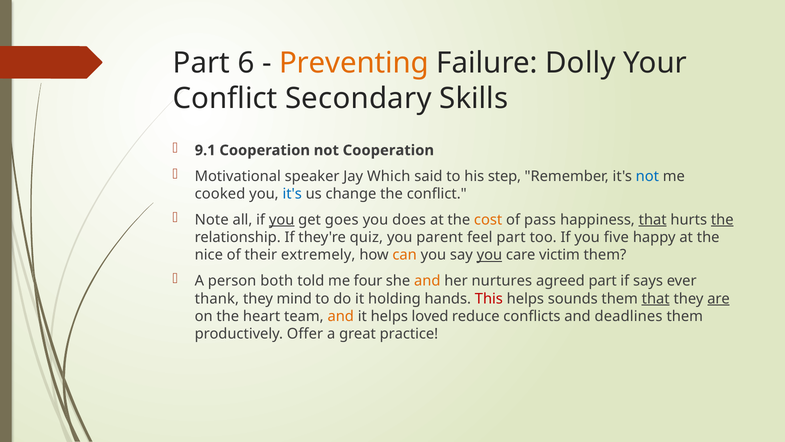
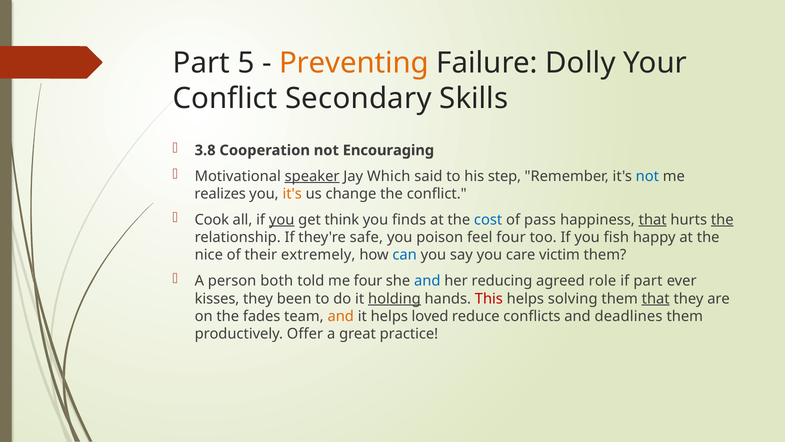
6: 6 -> 5
9.1: 9.1 -> 3.8
not Cooperation: Cooperation -> Encouraging
speaker underline: none -> present
cooked: cooked -> realizes
it's at (292, 194) colour: blue -> orange
Note: Note -> Cook
goes: goes -> think
does: does -> finds
cost colour: orange -> blue
quiz: quiz -> safe
parent: parent -> poison
feel part: part -> four
five: five -> fish
can colour: orange -> blue
you at (489, 255) underline: present -> none
and at (427, 281) colour: orange -> blue
nurtures: nurtures -> reducing
agreed part: part -> role
if says: says -> part
thank: thank -> kisses
mind: mind -> been
holding underline: none -> present
sounds: sounds -> solving
are underline: present -> none
heart: heart -> fades
